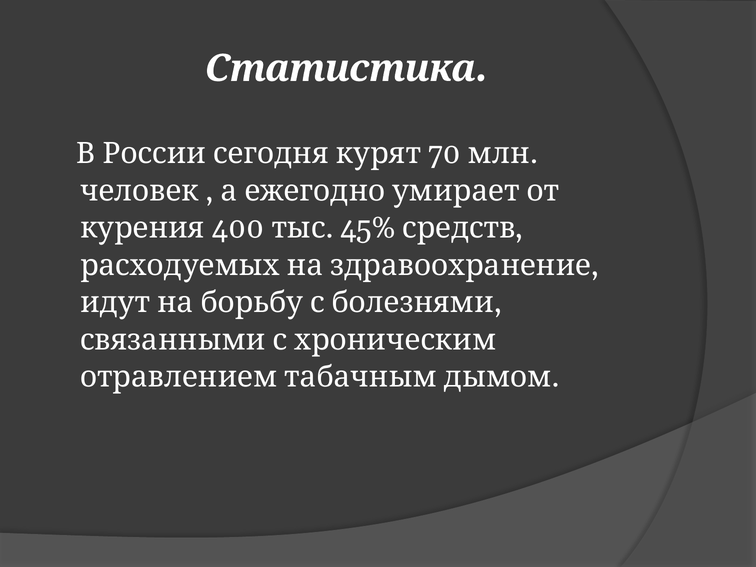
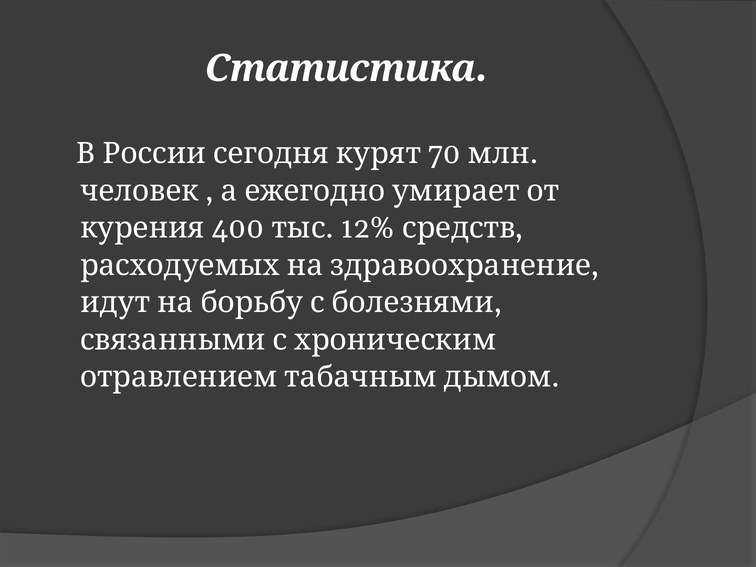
45%: 45% -> 12%
